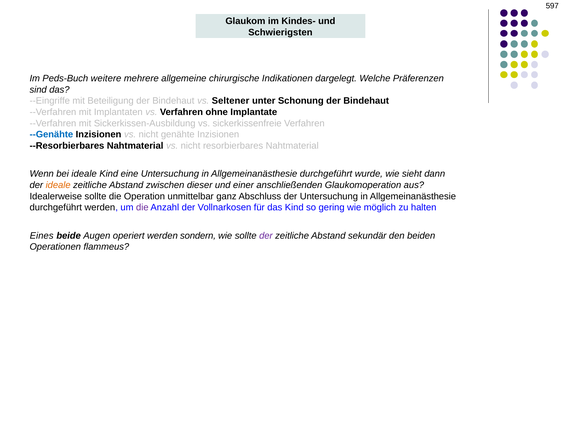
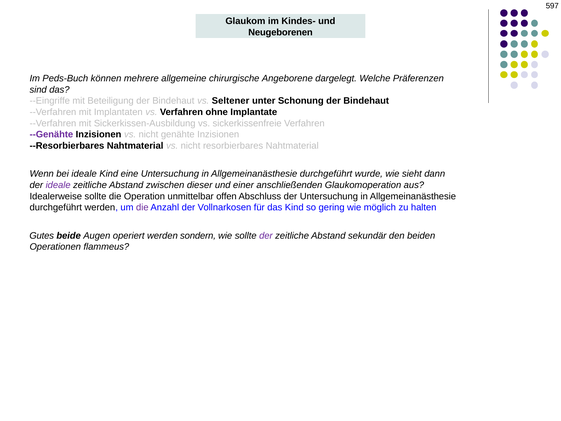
Schwierigsten: Schwierigsten -> Neugeborenen
weitere: weitere -> können
Indikationen: Indikationen -> Angeborene
--Genähte colour: blue -> purple
ideale at (58, 185) colour: orange -> purple
ganz: ganz -> offen
Eines: Eines -> Gutes
